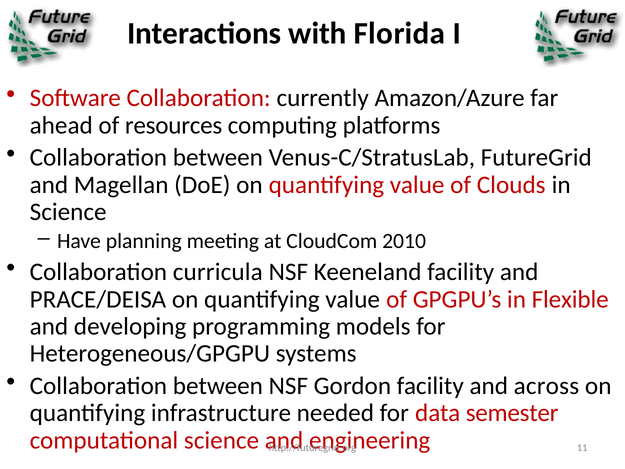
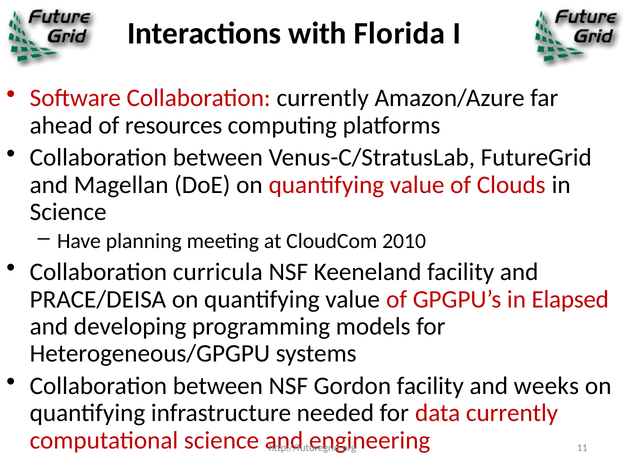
Flexible: Flexible -> Elapsed
across: across -> weeks
data semester: semester -> currently
